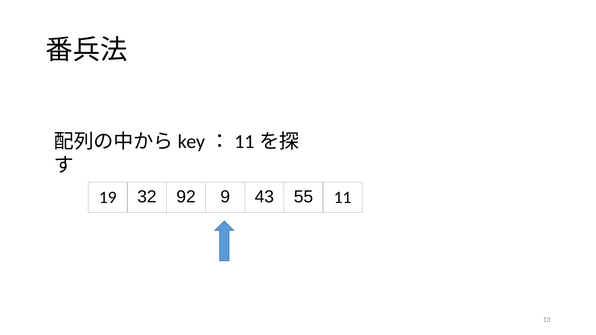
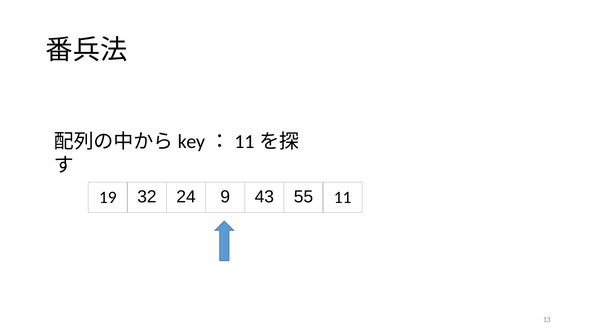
92: 92 -> 24
